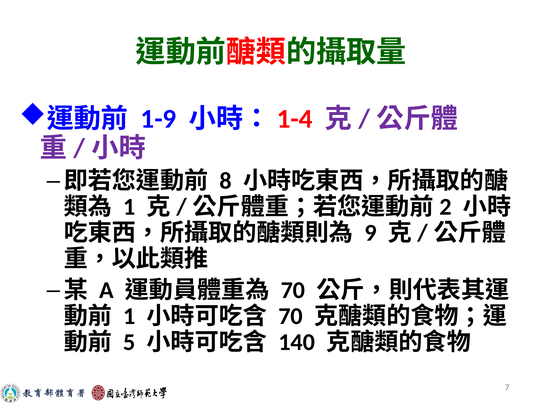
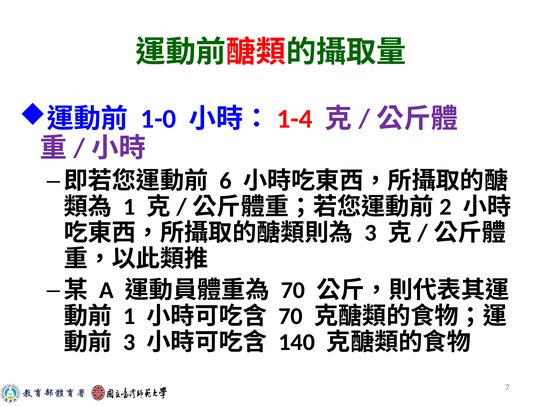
1-9: 1-9 -> 1-0
8: 8 -> 6
9 at (370, 233): 9 -> 3
5 at (129, 343): 5 -> 3
